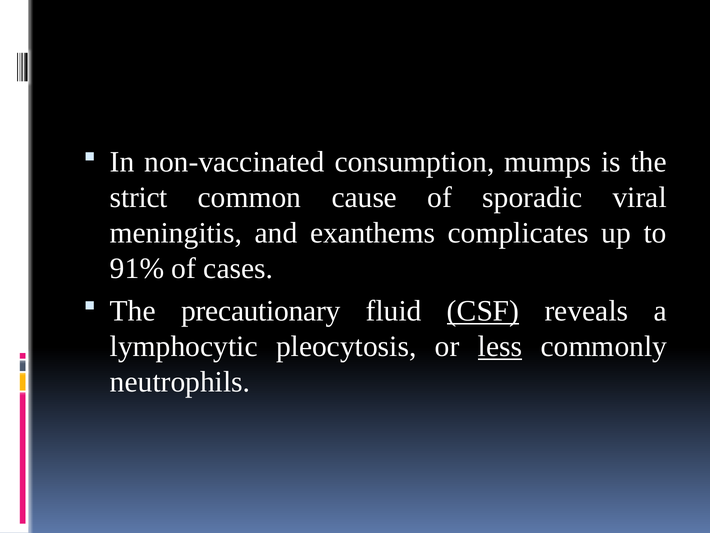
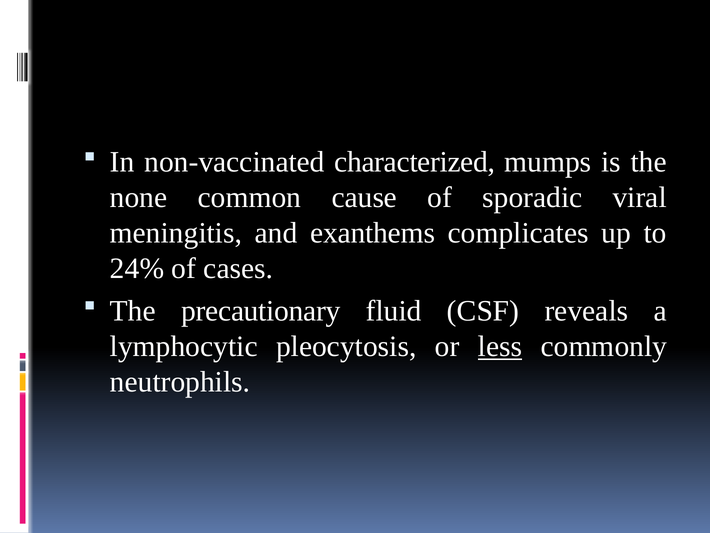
consumption: consumption -> characterized
strict: strict -> none
91%: 91% -> 24%
CSF underline: present -> none
